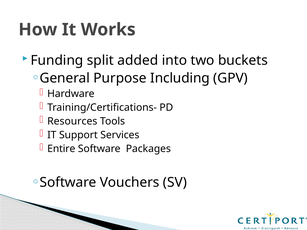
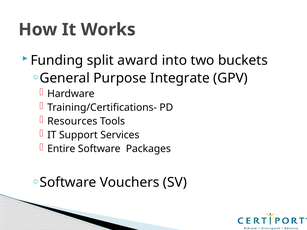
added: added -> award
Including: Including -> Integrate
